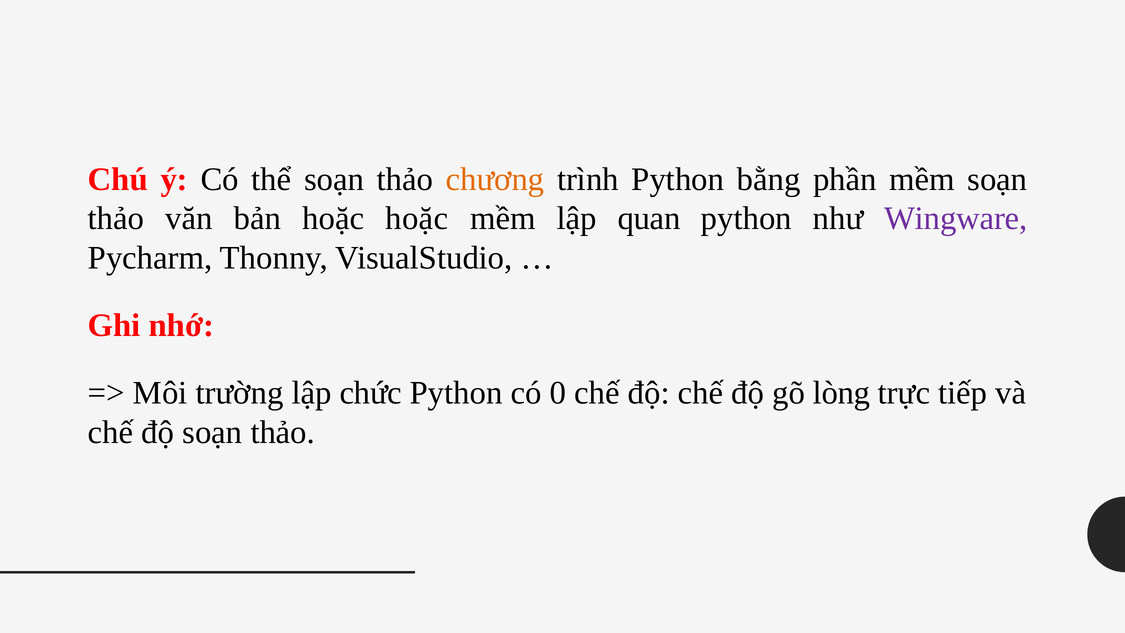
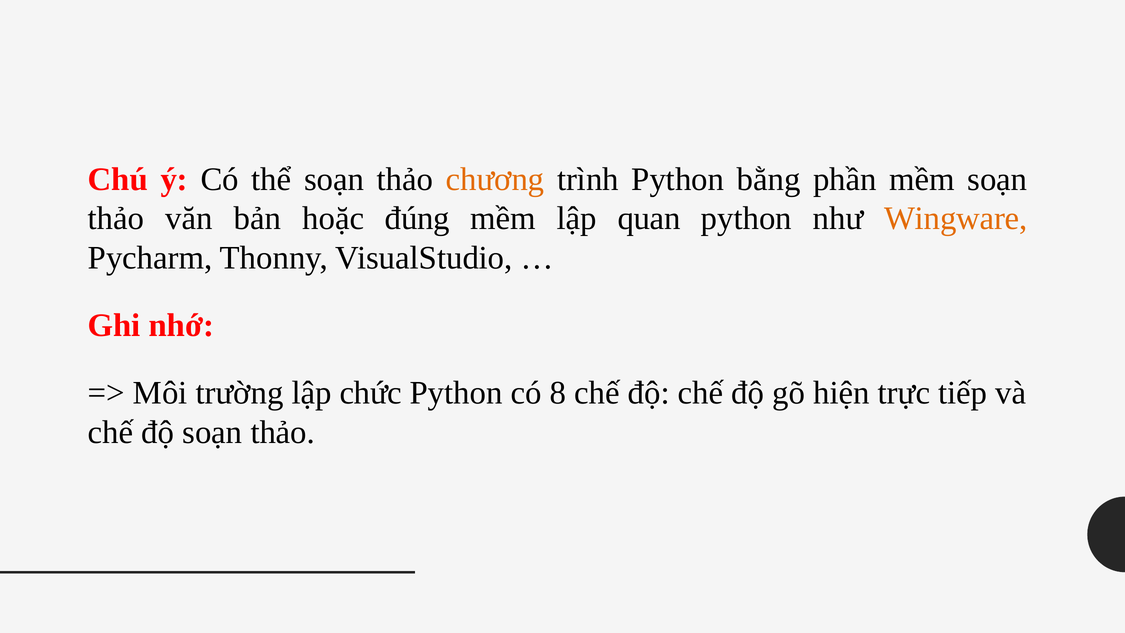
hoặc hoặc: hoặc -> đúng
Wingware colour: purple -> orange
0: 0 -> 8
lòng: lòng -> hiện
